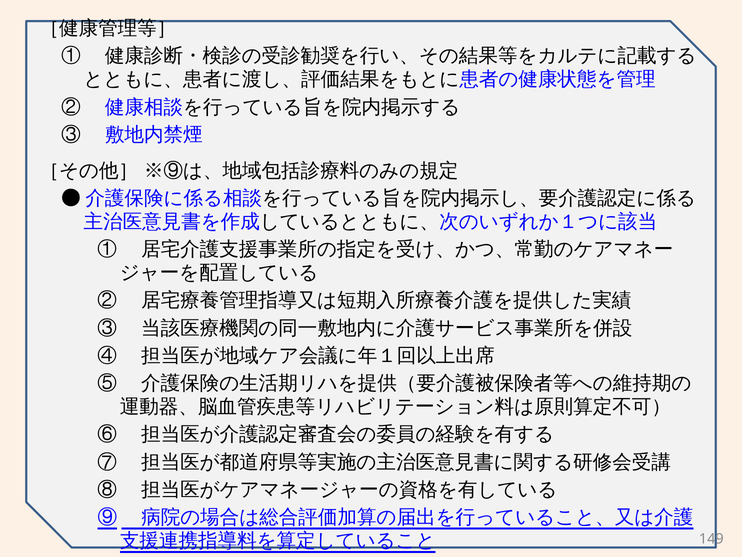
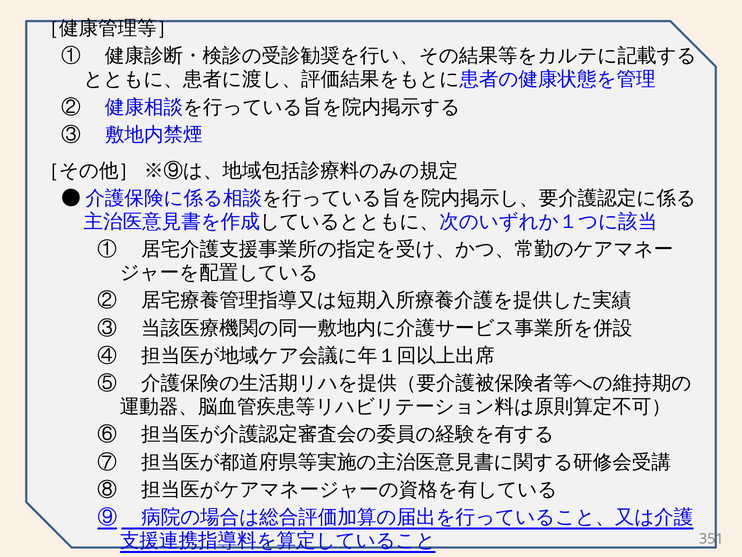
149: 149 -> 351
